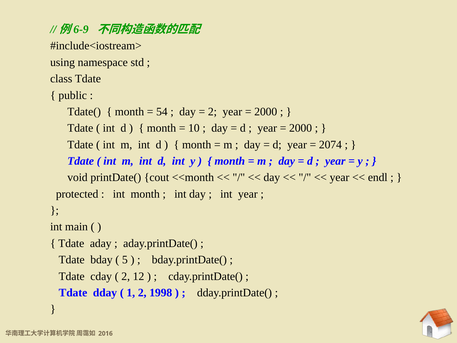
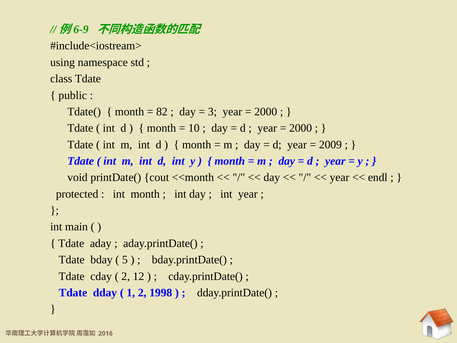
54: 54 -> 82
2 at (212, 112): 2 -> 3
2074: 2074 -> 2009
